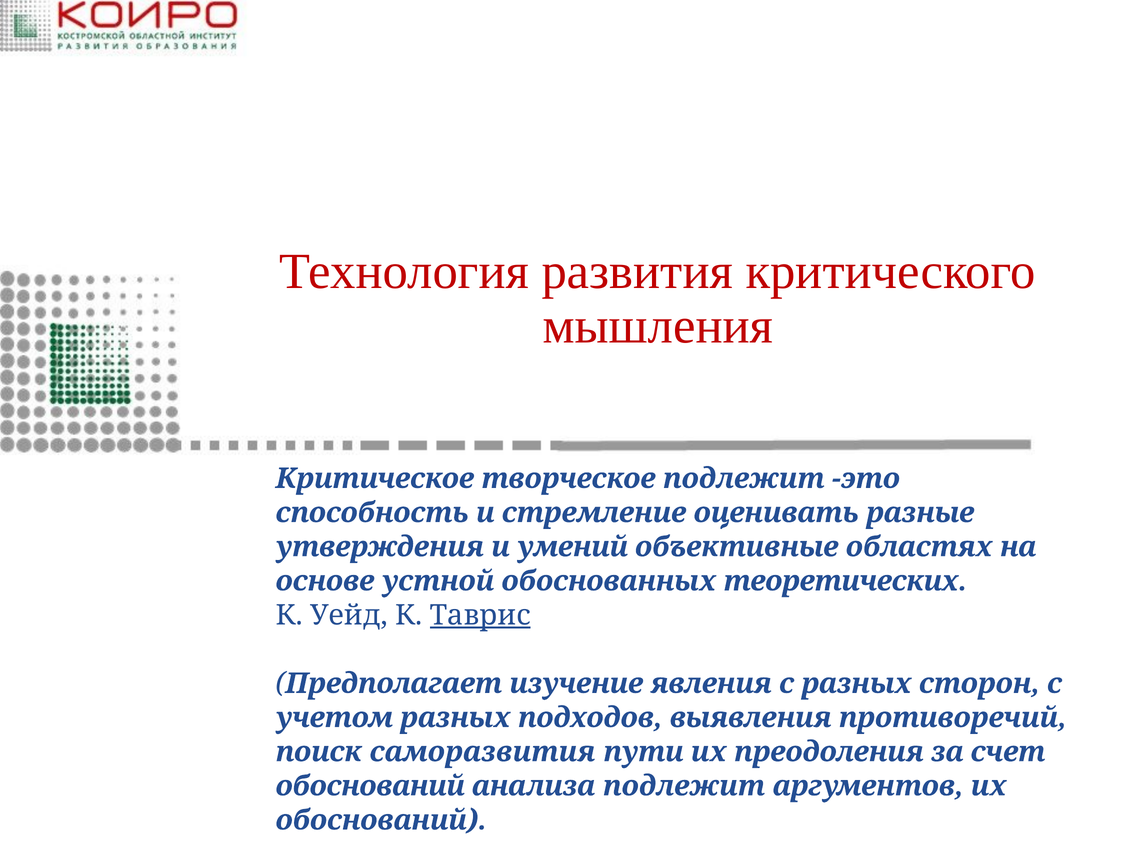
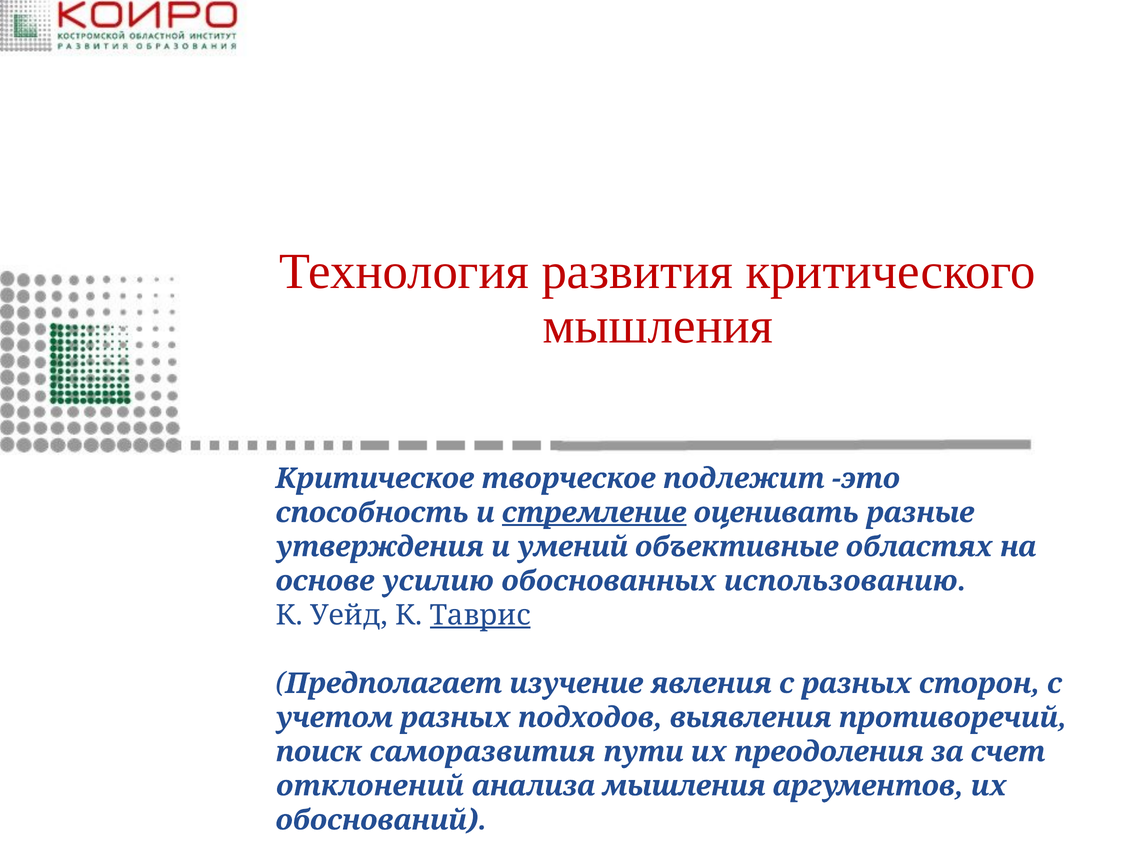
стремление underline: none -> present
устной: устной -> усилию
теоретических: теоретических -> использованию
обоснований at (370, 786): обоснований -> отклонений
анализа подлежит: подлежит -> мышления
